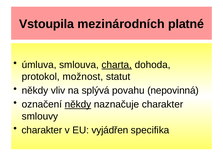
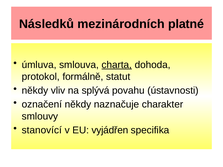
Vstoupila: Vstoupila -> Následků
možnost: možnost -> formálně
nepovinná: nepovinná -> ústavnosti
někdy at (78, 105) underline: present -> none
charakter at (42, 130): charakter -> stanovící
